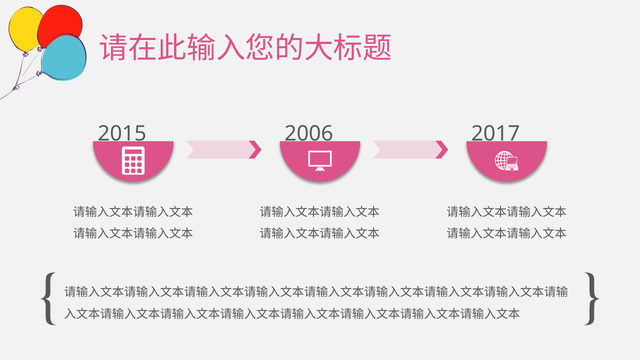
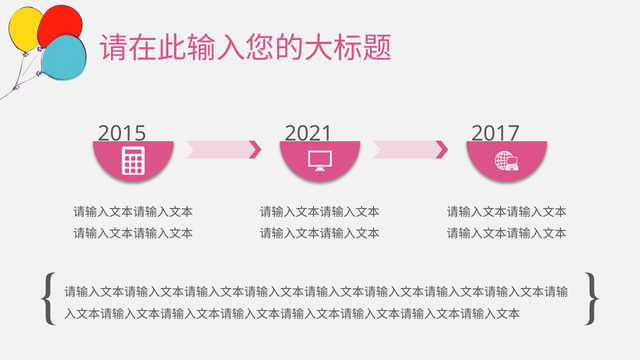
2006: 2006 -> 2021
